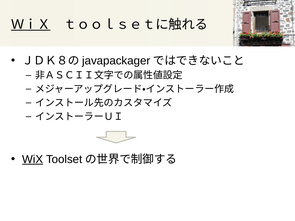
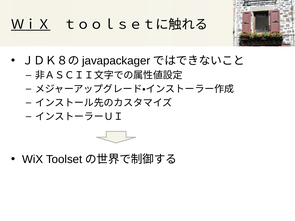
WiX underline: present -> none
